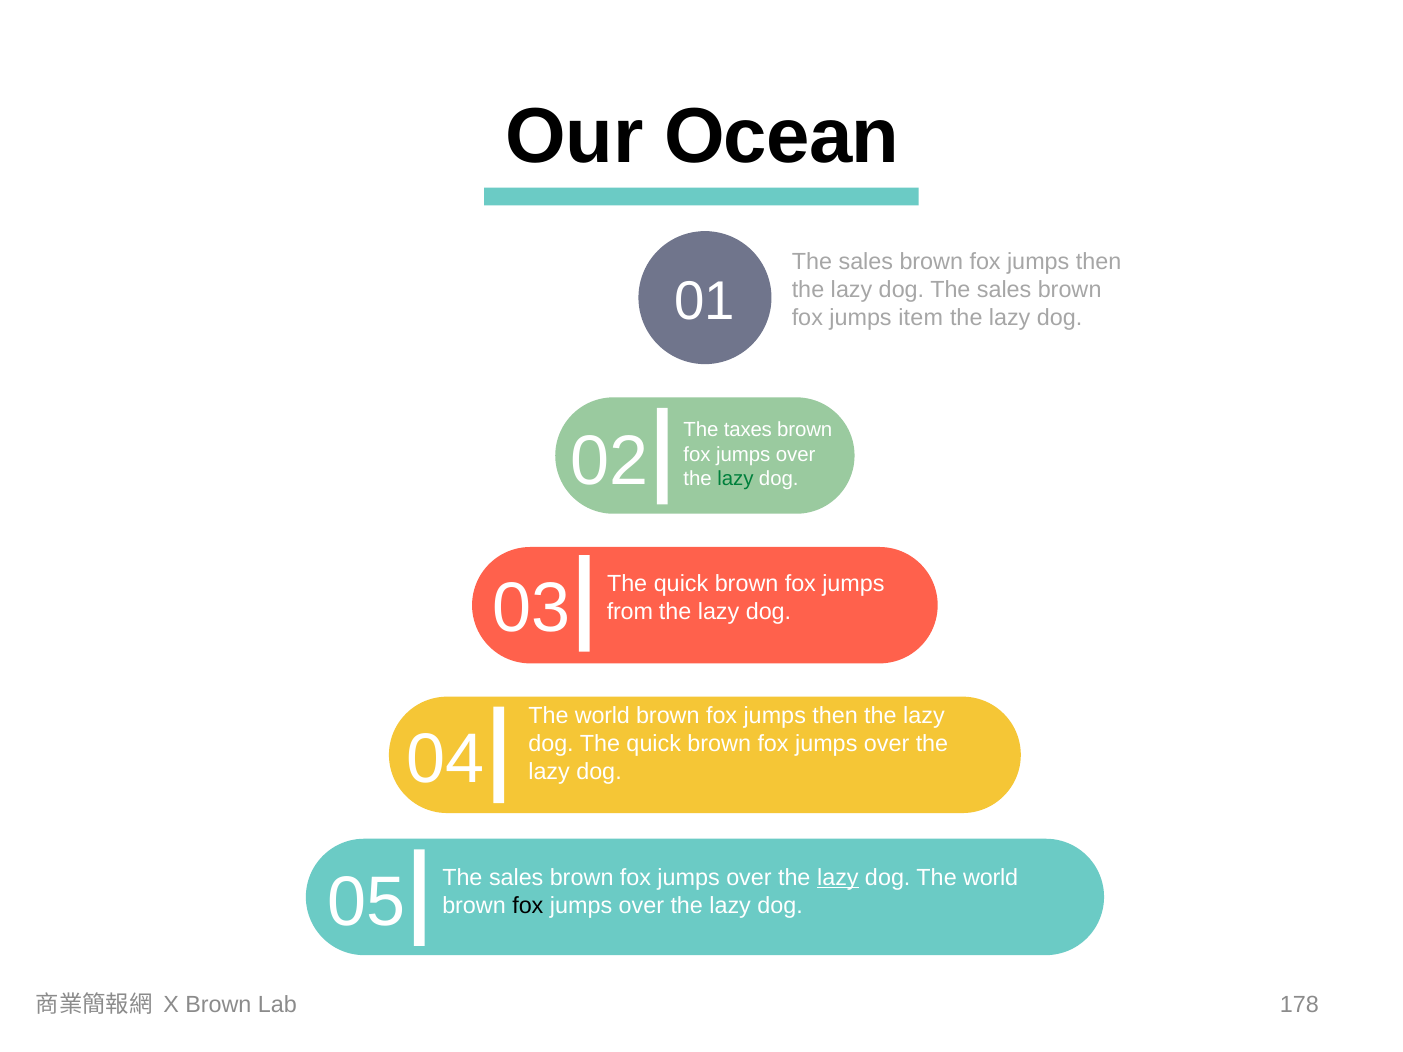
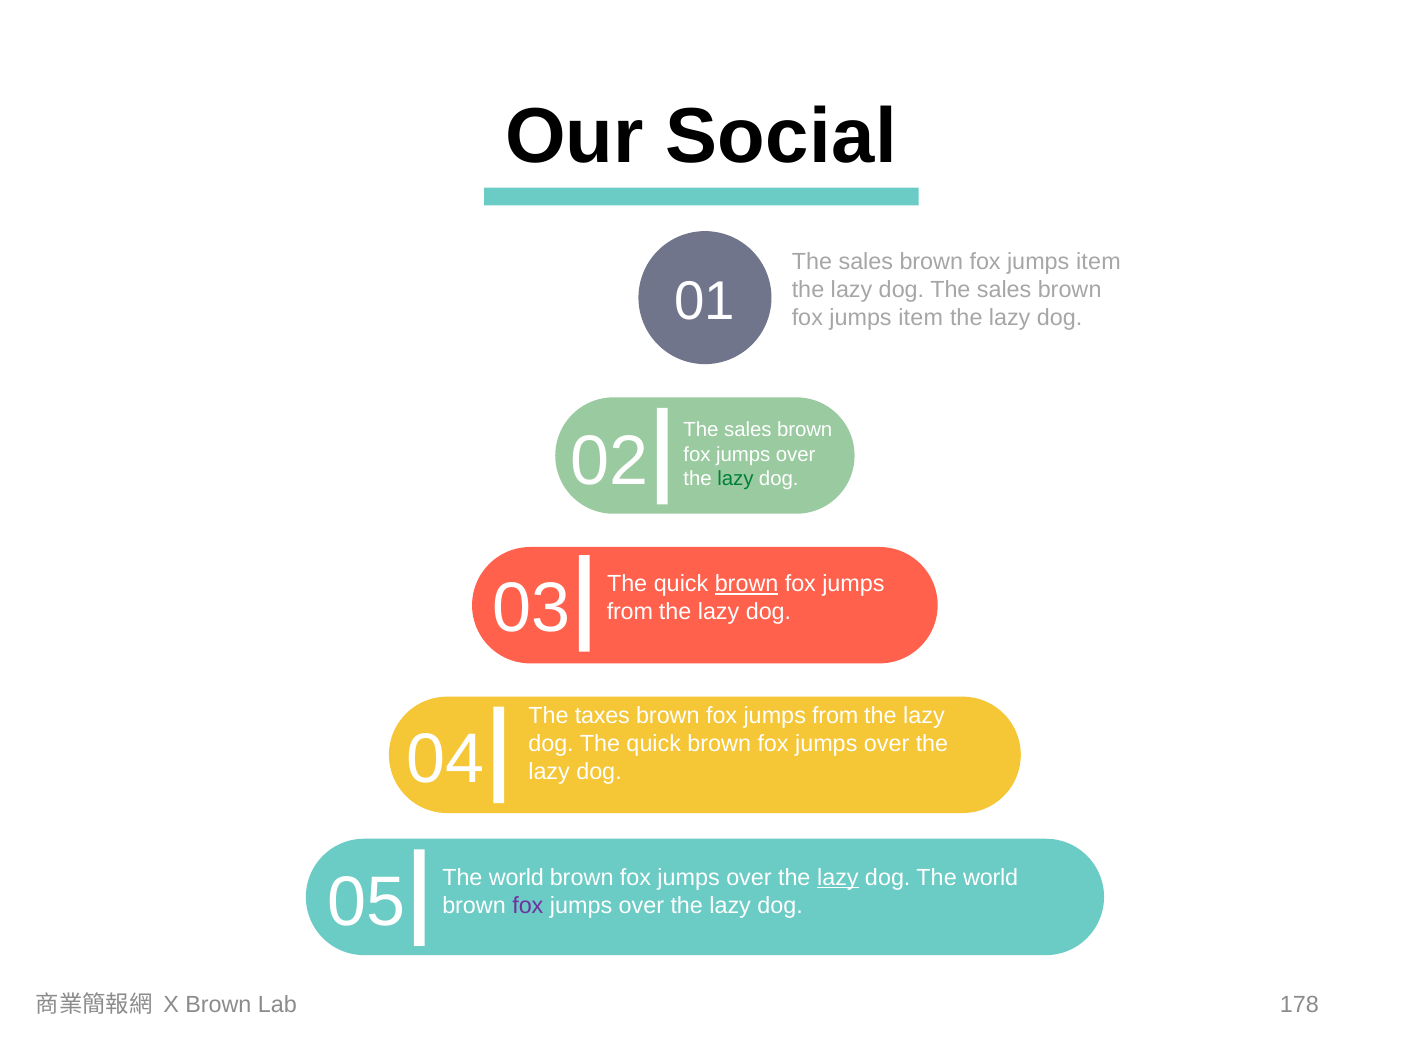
Ocean: Ocean -> Social
then at (1099, 262): then -> item
taxes at (748, 430): taxes -> sales
brown at (747, 584) underline: none -> present
world at (602, 716): world -> taxes
then at (835, 716): then -> from
sales at (516, 878): sales -> world
fox at (528, 906) colour: black -> purple
